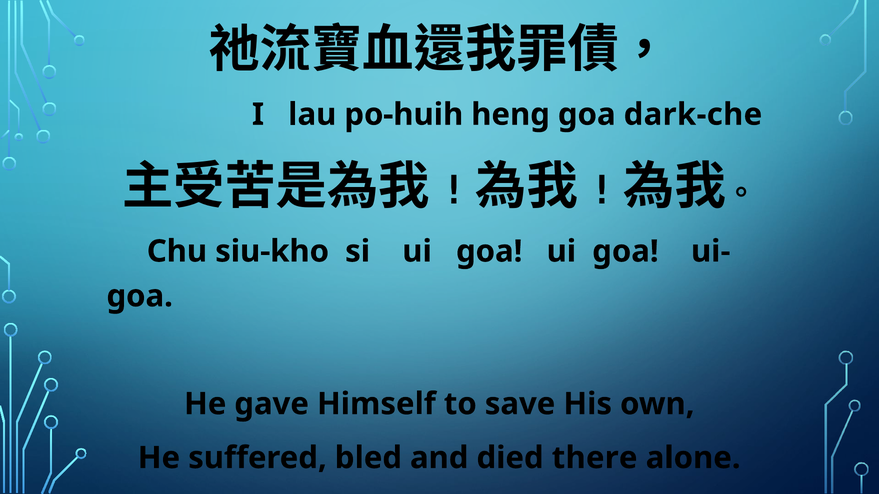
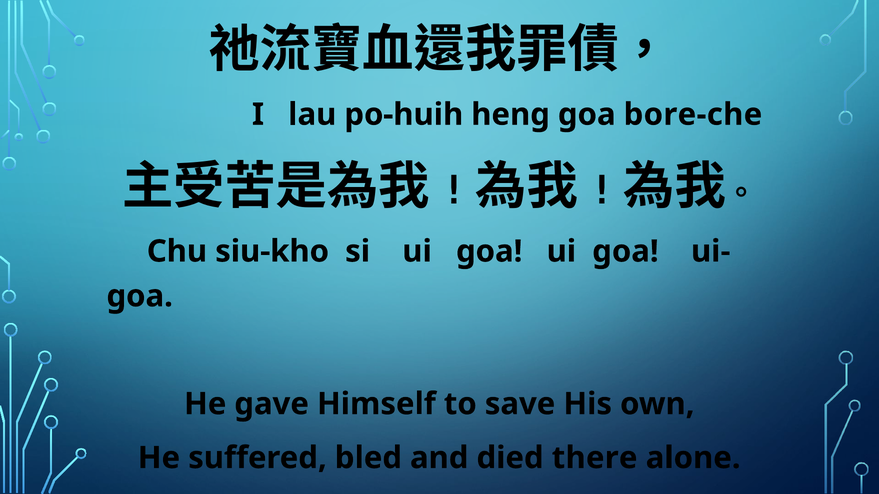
dark-che: dark-che -> bore-che
